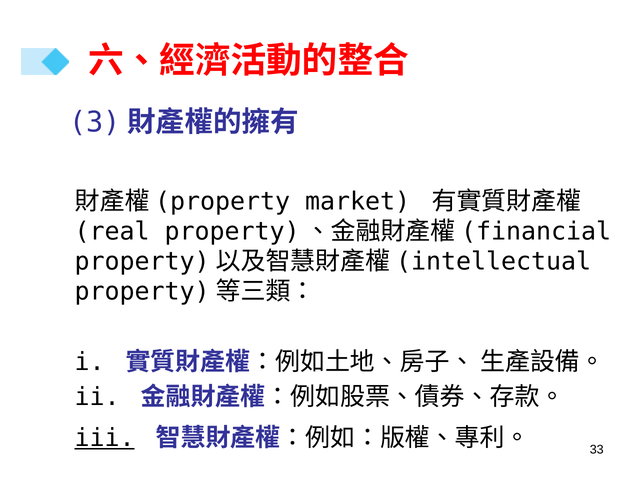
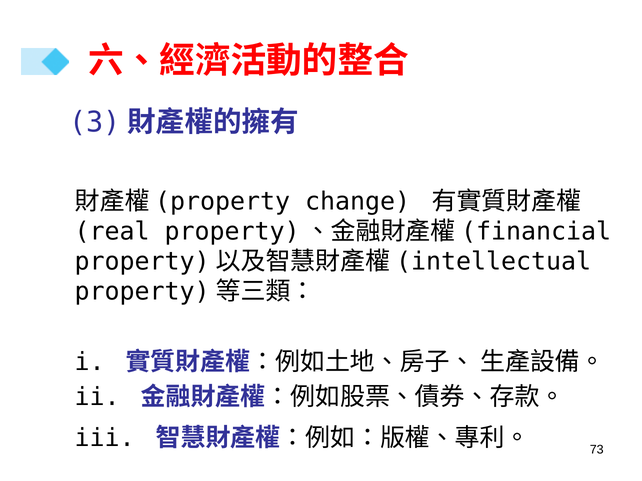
market: market -> change
iii underline: present -> none
33: 33 -> 73
